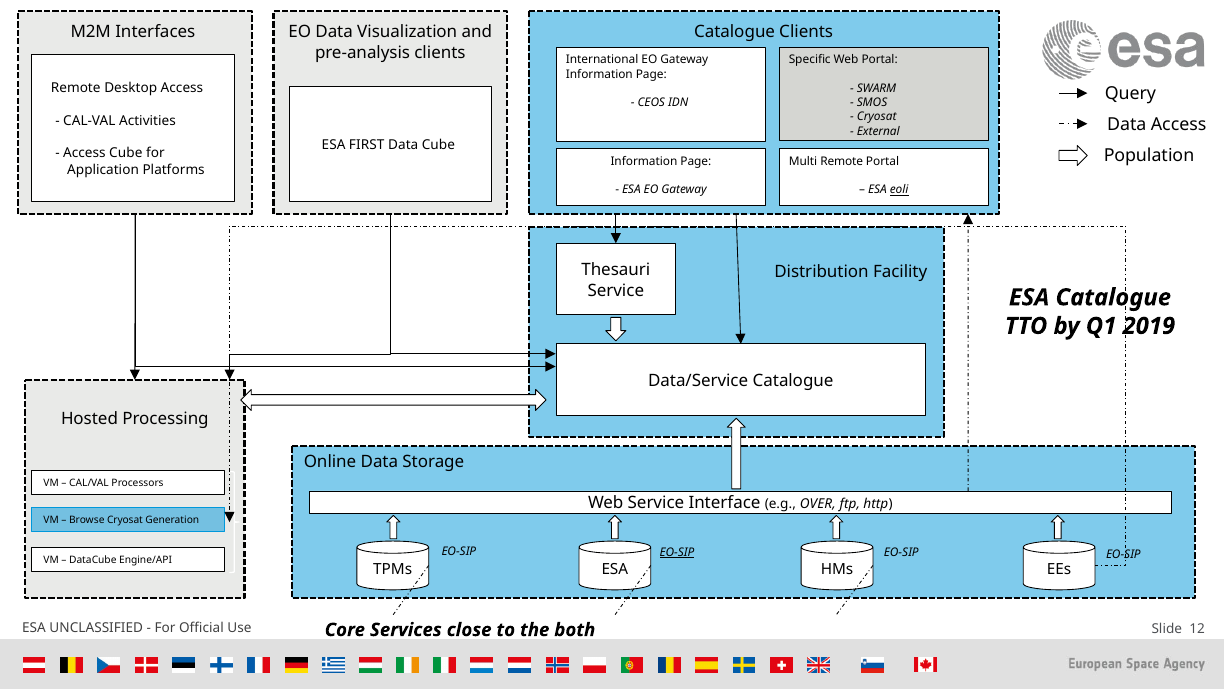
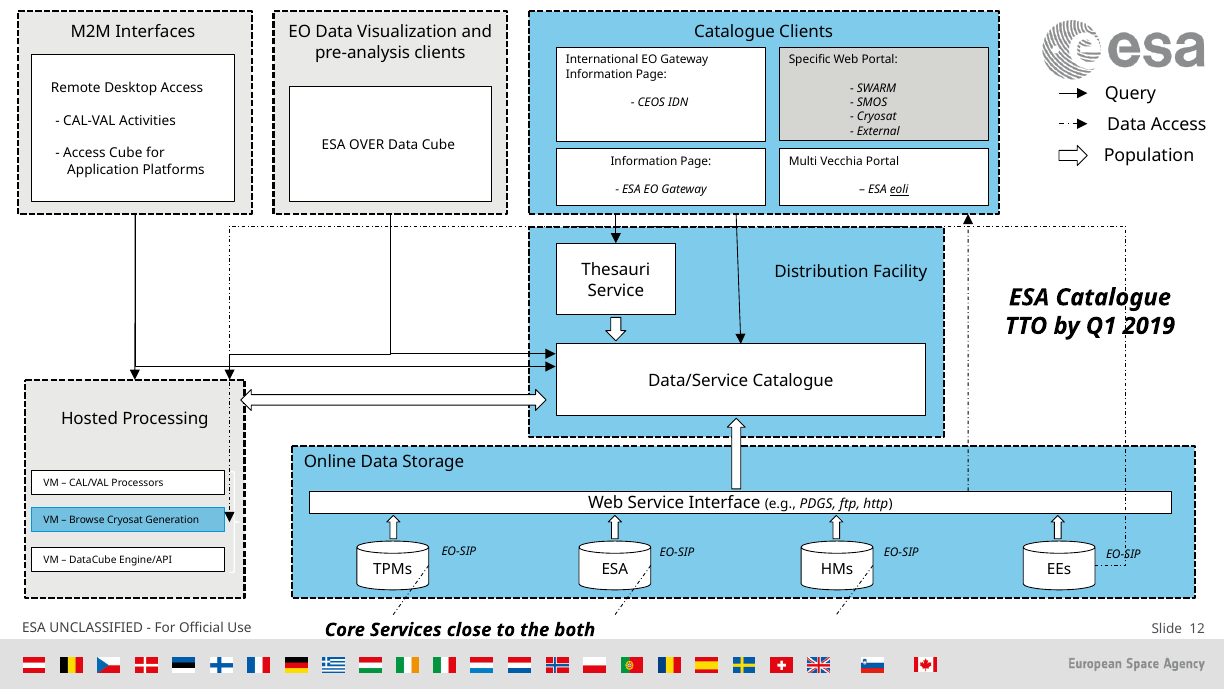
FIRST: FIRST -> OVER
Multi Remote: Remote -> Vecchia
OVER: OVER -> PDGS
EO-SIP at (677, 552) underline: present -> none
